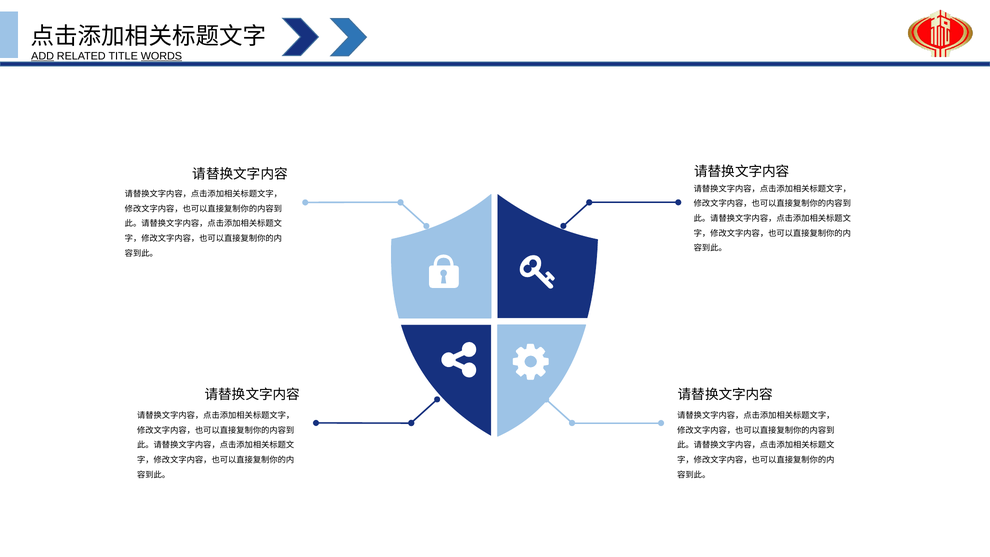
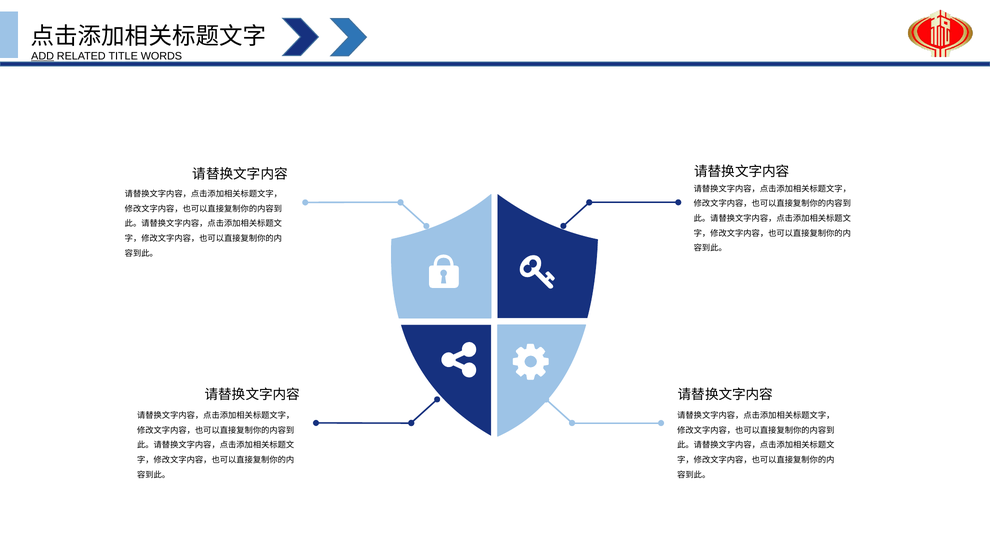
WORDS underline: present -> none
